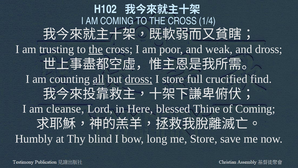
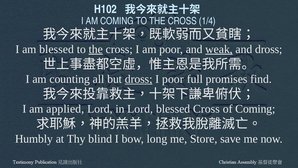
am trusting: trusting -> blessed
weak underline: none -> present
all underline: present -> none
I store: store -> poor
crucified: crucified -> promises
cleanse: cleanse -> applied
in Here: Here -> Lord
blessed Thine: Thine -> Cross
